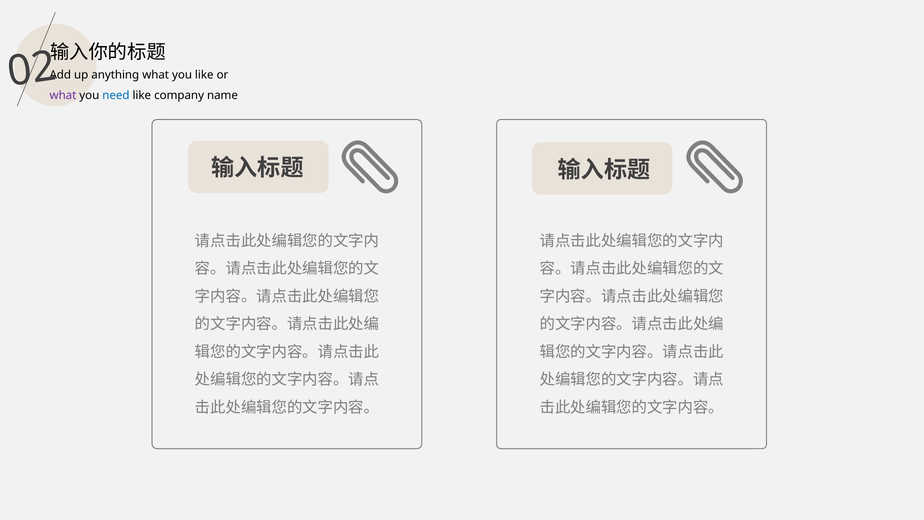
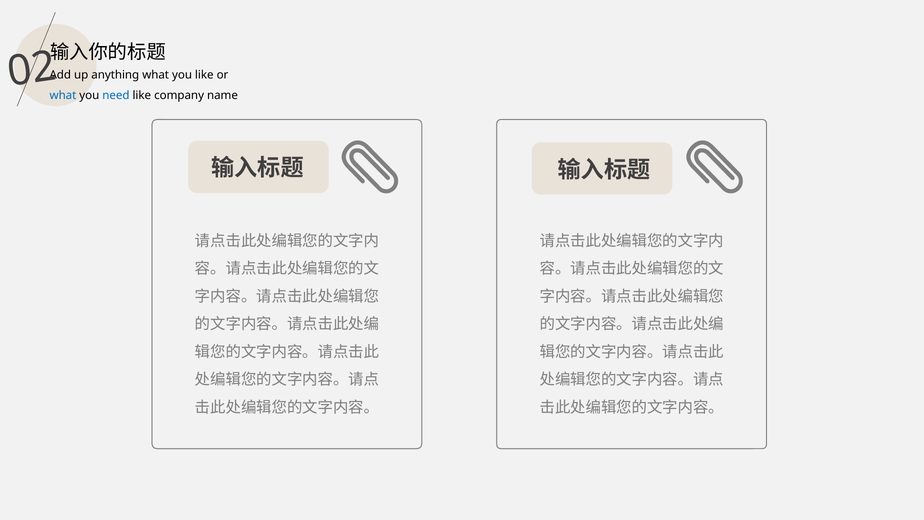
what at (63, 96) colour: purple -> blue
